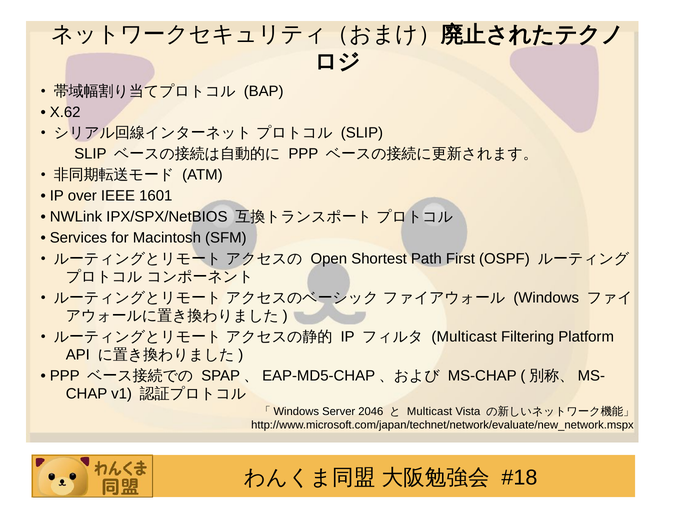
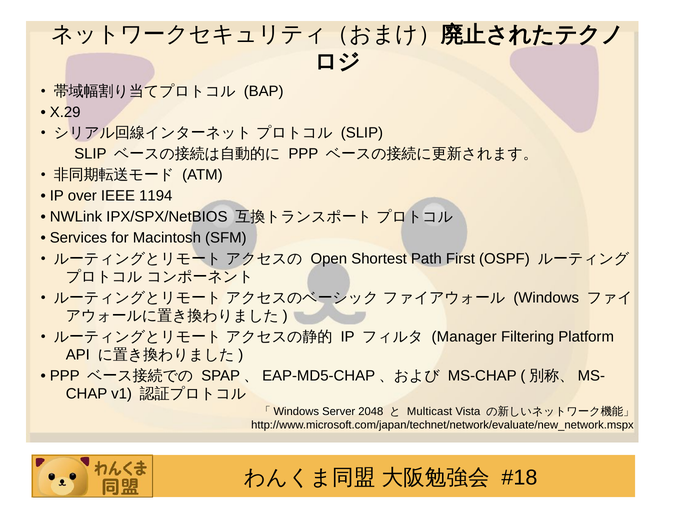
X.62: X.62 -> X.29
1601: 1601 -> 1194
Multicast at (464, 337): Multicast -> Manager
2046: 2046 -> 2048
